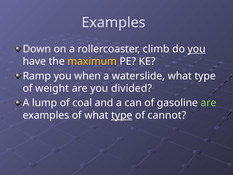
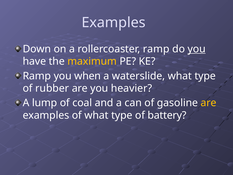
rollercoaster climb: climb -> ramp
weight: weight -> rubber
divided: divided -> heavier
are at (209, 103) colour: light green -> yellow
type at (122, 115) underline: present -> none
cannot: cannot -> battery
